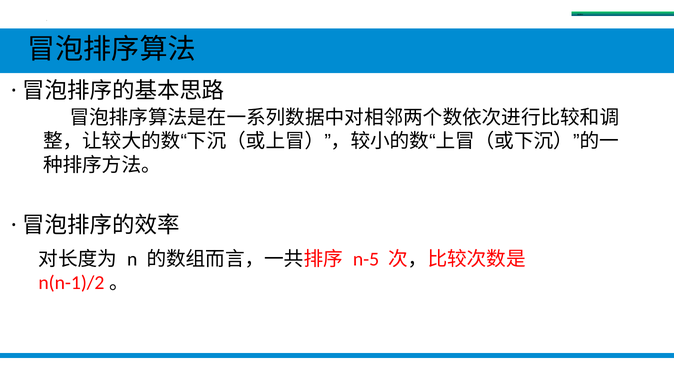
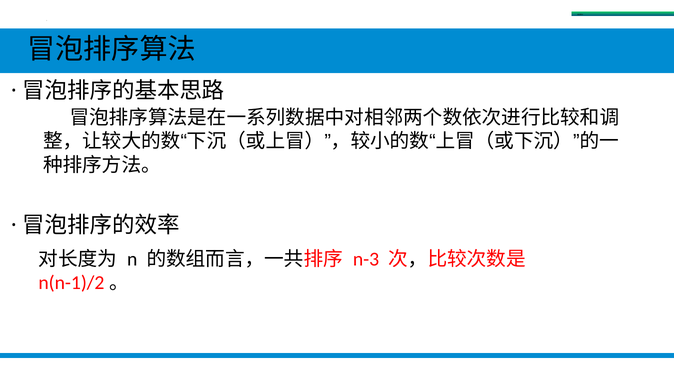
n-5: n-5 -> n-3
